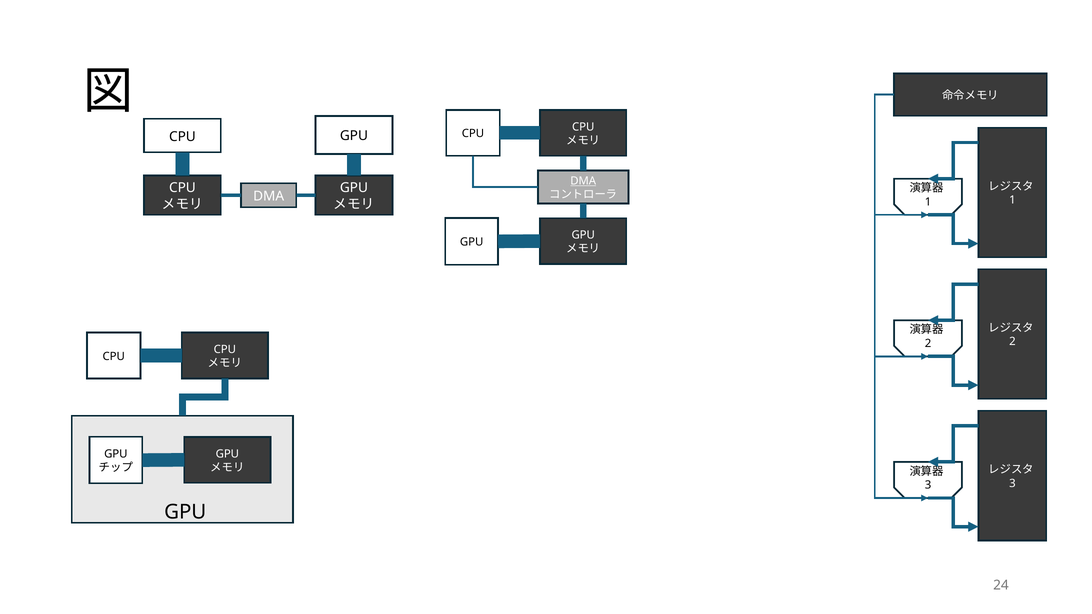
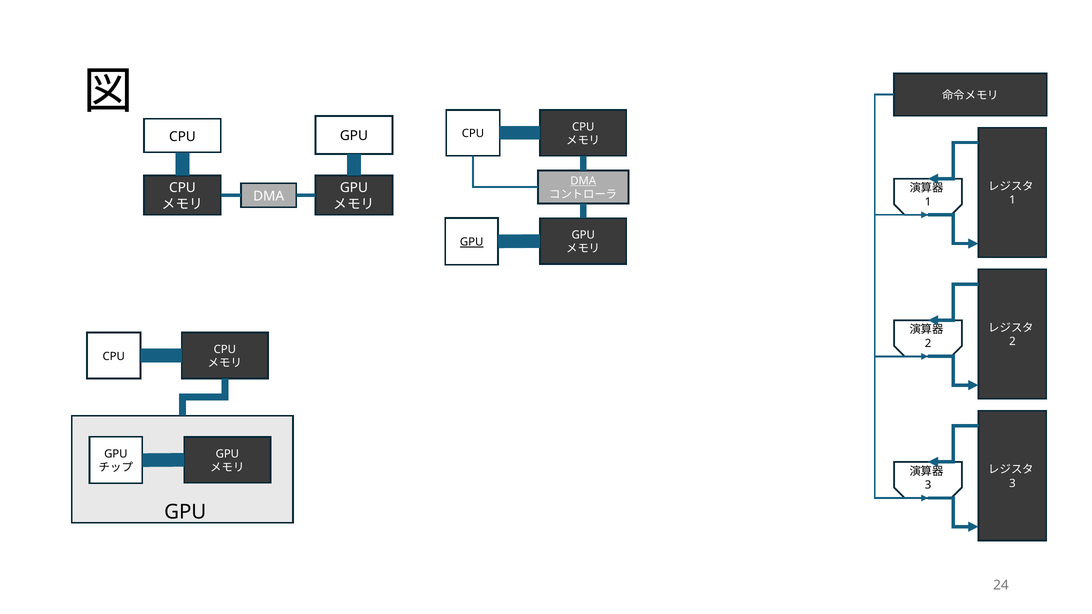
GPU at (472, 242) underline: none -> present
